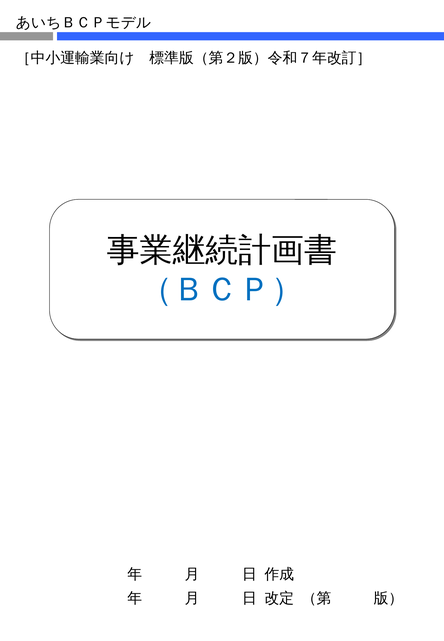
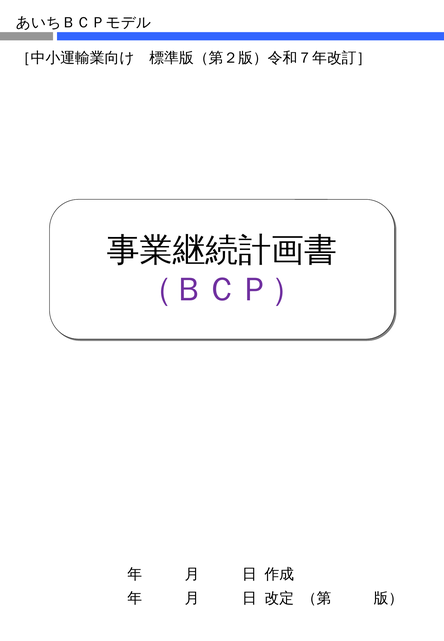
（ＢＣＰ） colour: blue -> purple
